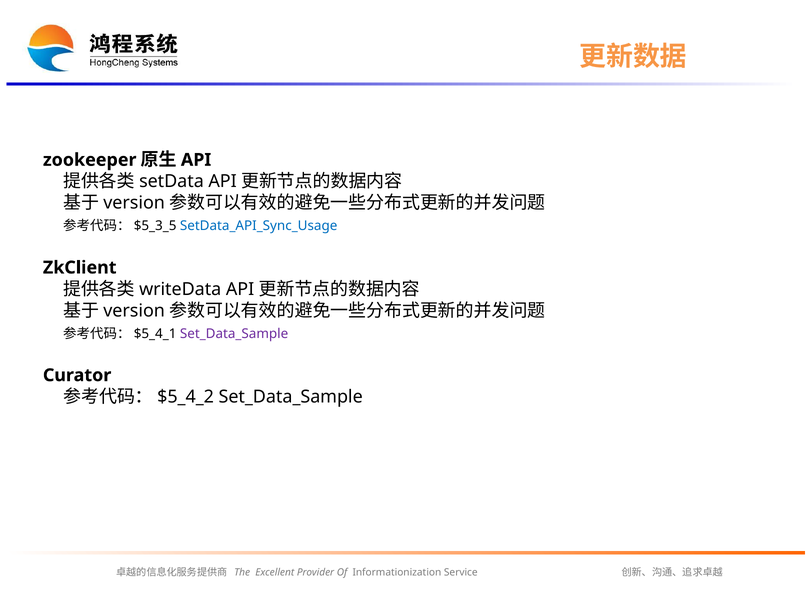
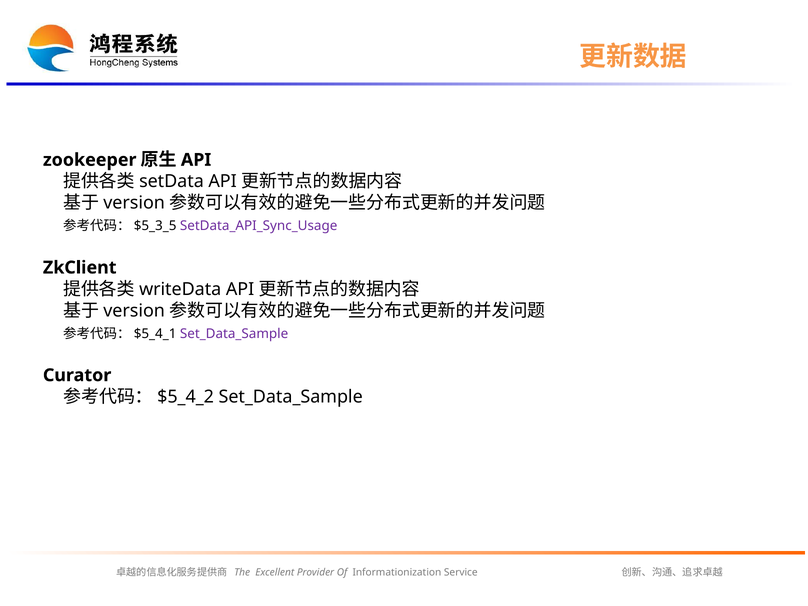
SetData_API_Sync_Usage colour: blue -> purple
